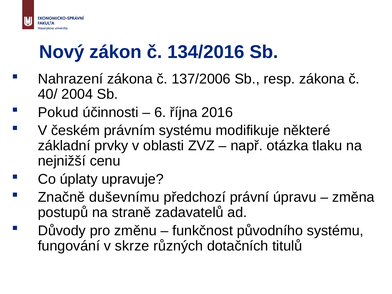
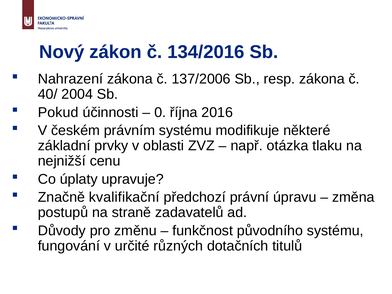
6: 6 -> 0
duševnímu: duševnímu -> kvalifikační
skrze: skrze -> určité
